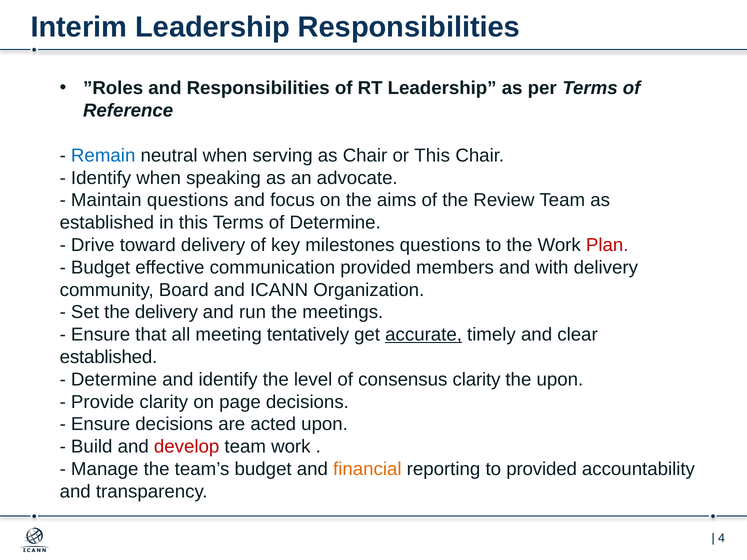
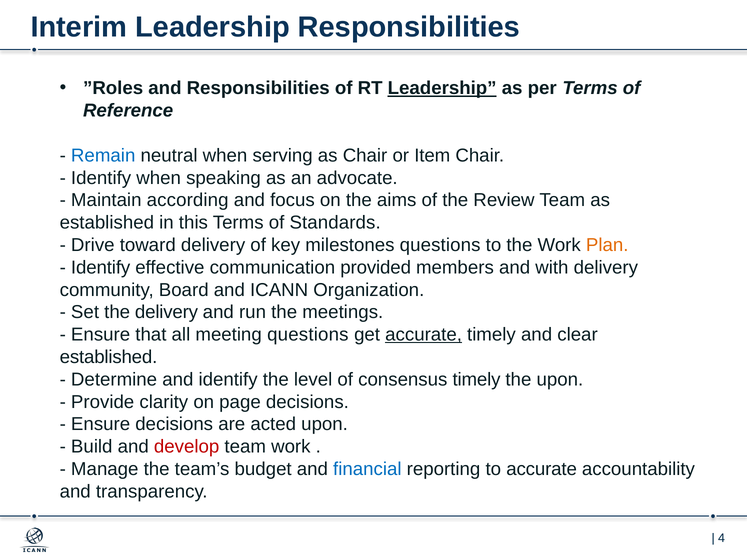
Leadership at (442, 88) underline: none -> present
or This: This -> Item
Maintain questions: questions -> according
of Determine: Determine -> Standards
Plan colour: red -> orange
Budget at (101, 268): Budget -> Identify
meeting tentatively: tentatively -> questions
consensus clarity: clarity -> timely
financial colour: orange -> blue
to provided: provided -> accurate
